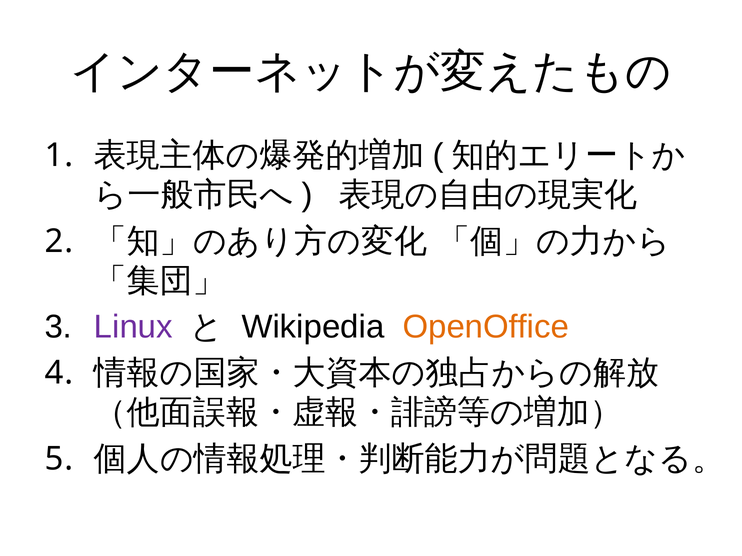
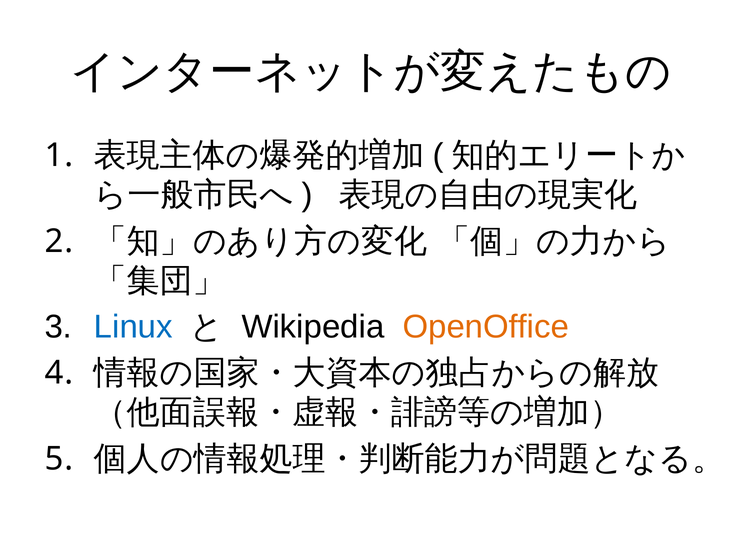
Linux colour: purple -> blue
